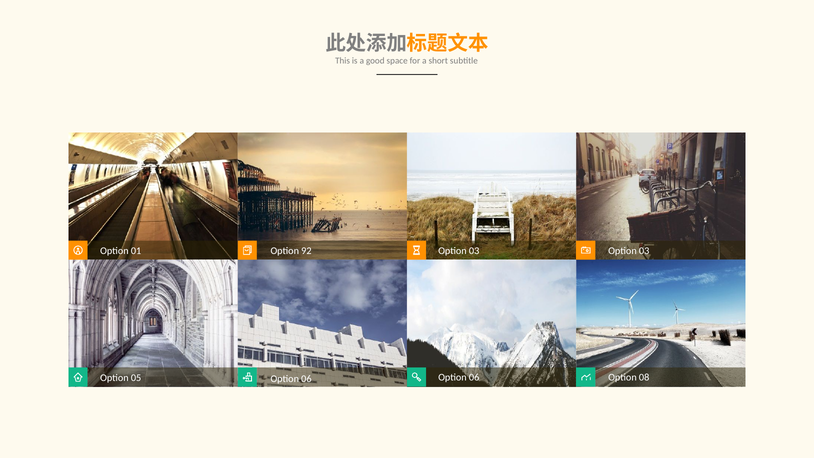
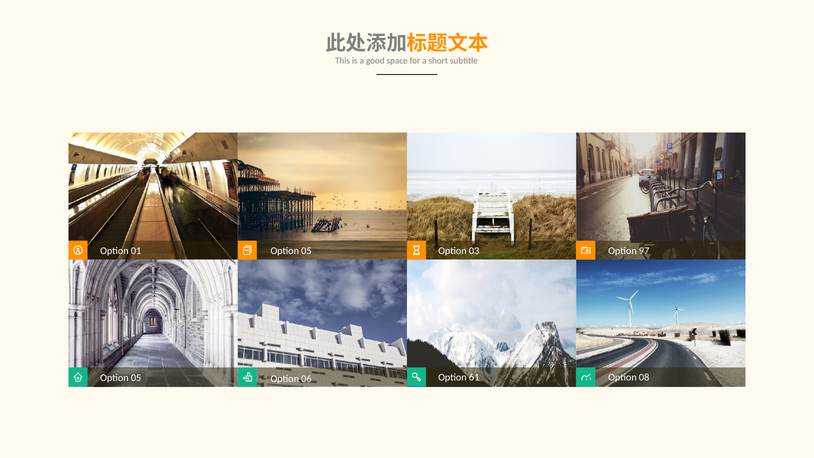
92 at (306, 251): 92 -> 05
03 at (644, 251): 03 -> 97
06 at (474, 377): 06 -> 61
